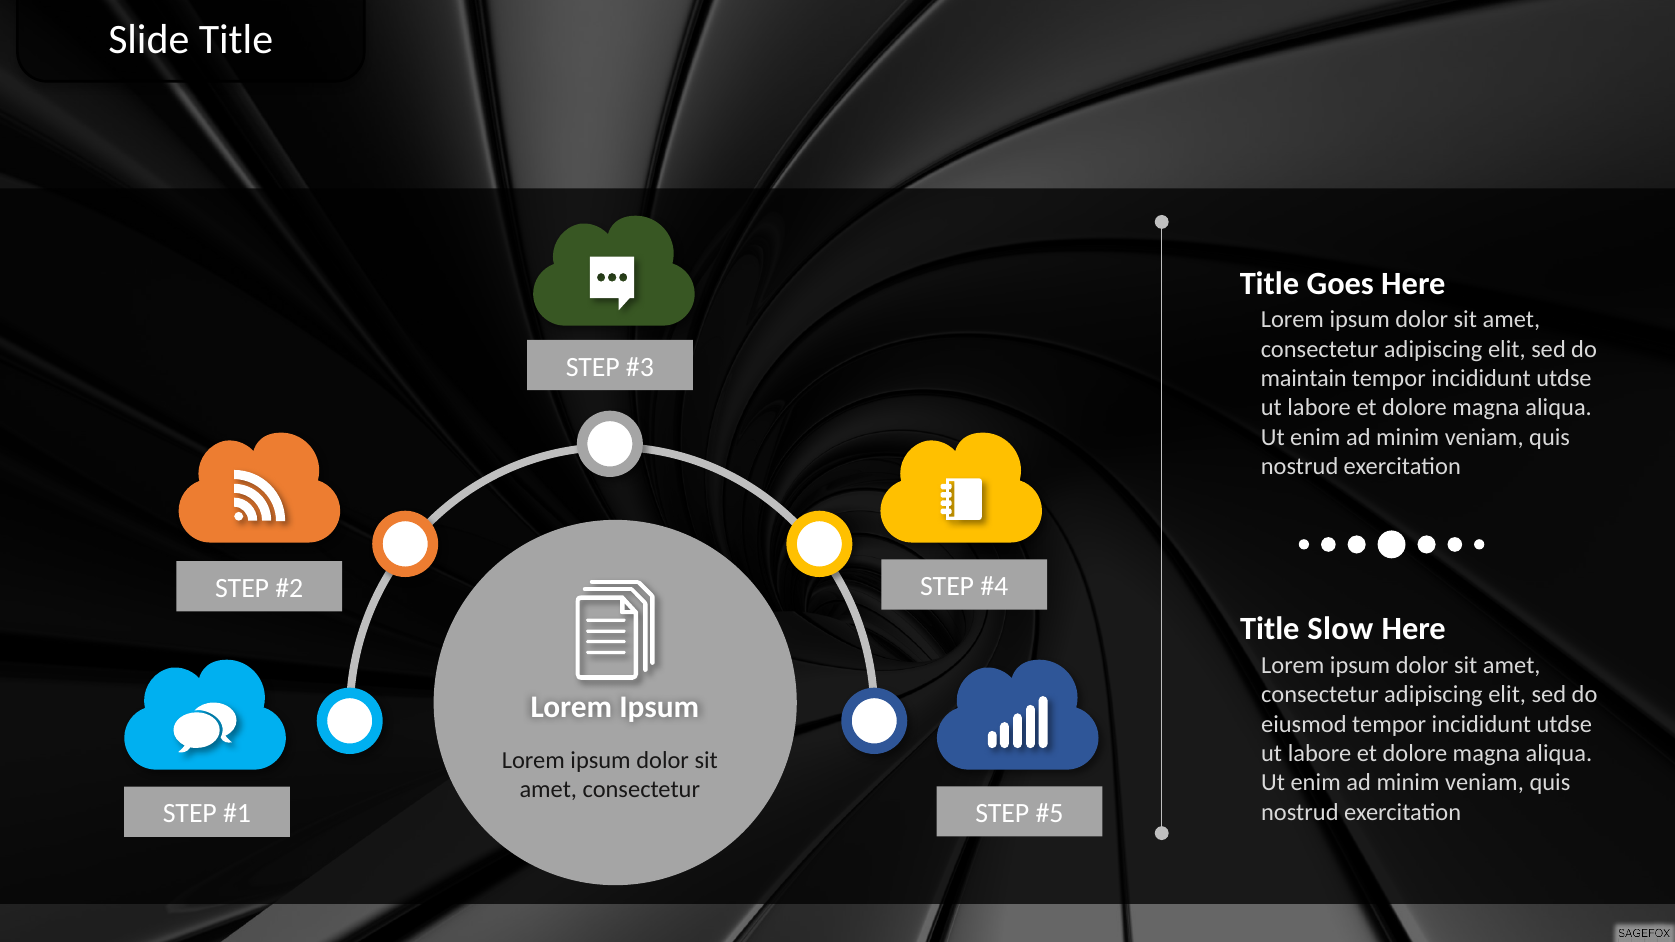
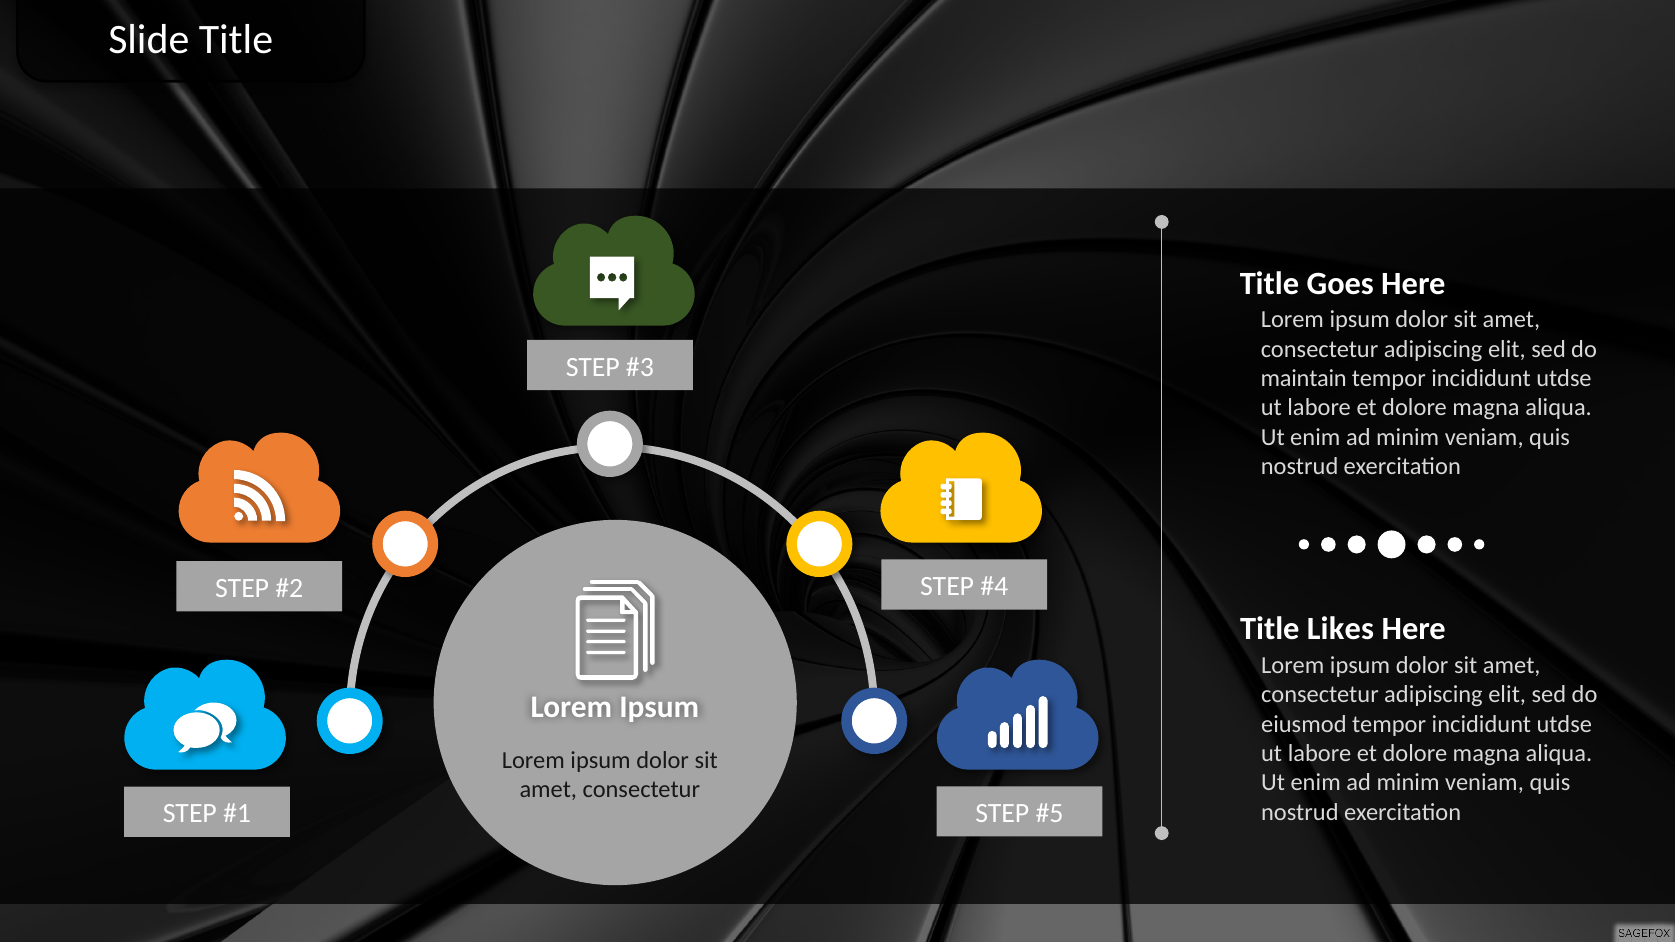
Slow: Slow -> Likes
